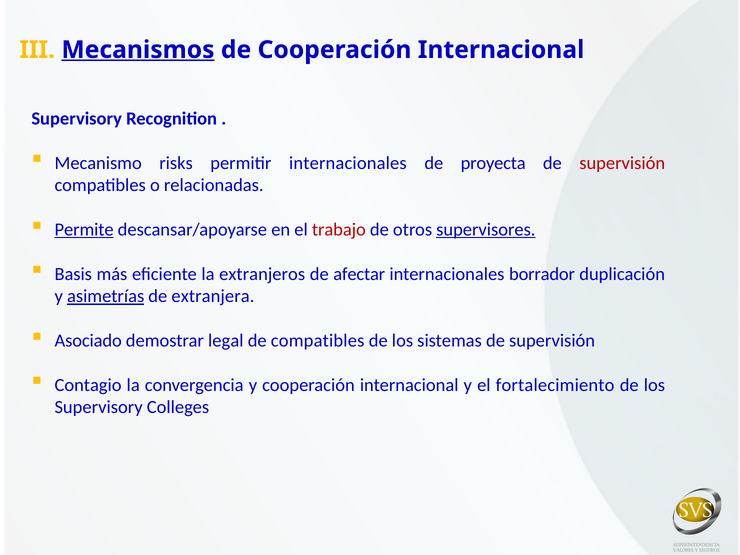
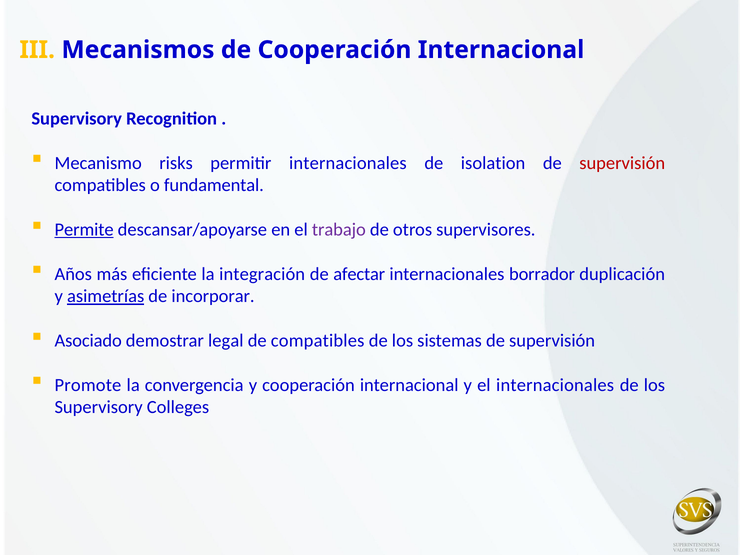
Mecanismos underline: present -> none
proyecta: proyecta -> isolation
relacionadas: relacionadas -> fundamental
trabajo colour: red -> purple
supervisores underline: present -> none
Basis: Basis -> Años
extranjeros: extranjeros -> integración
extranjera: extranjera -> incorporar
Contagio: Contagio -> Promote
el fortalecimiento: fortalecimiento -> internacionales
